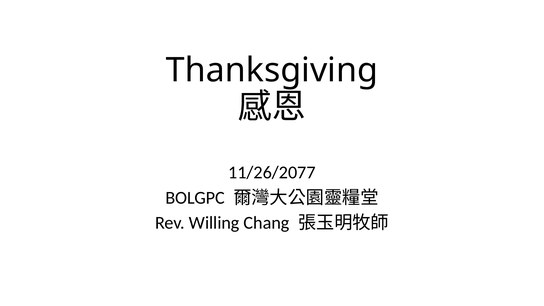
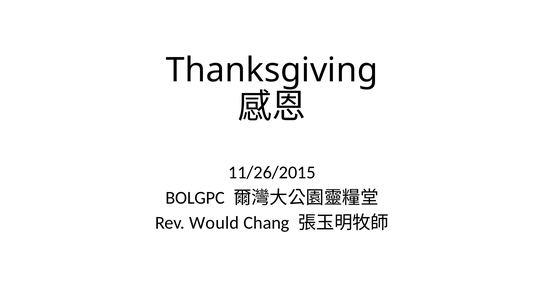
11/26/2077: 11/26/2077 -> 11/26/2015
Willing: Willing -> Would
